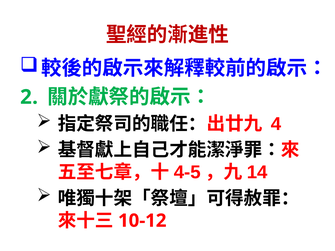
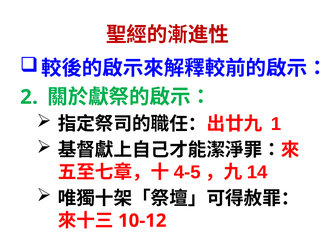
4: 4 -> 1
